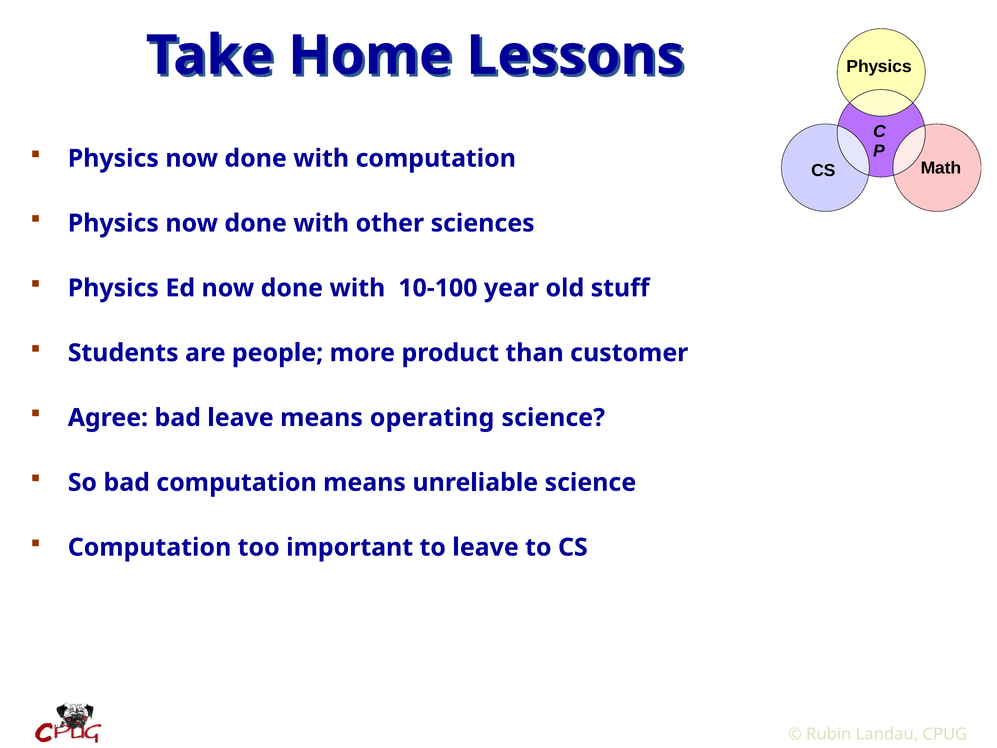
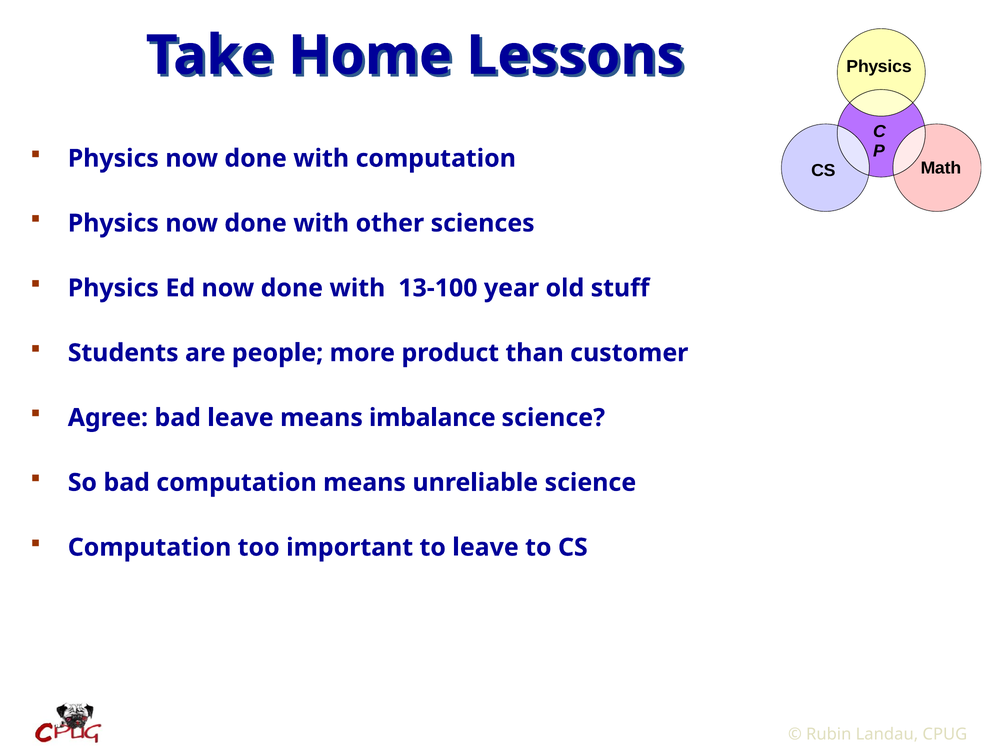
10-100: 10-100 -> 13-100
operating: operating -> imbalance
